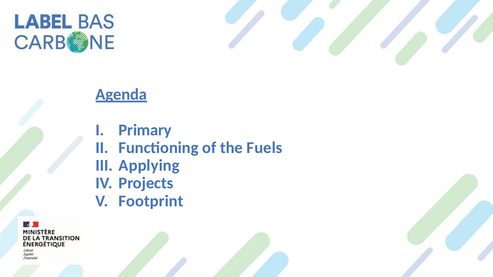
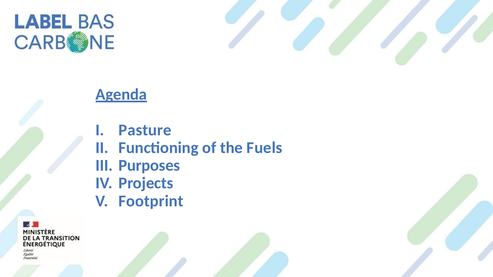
Primary: Primary -> Pasture
Applying: Applying -> Purposes
